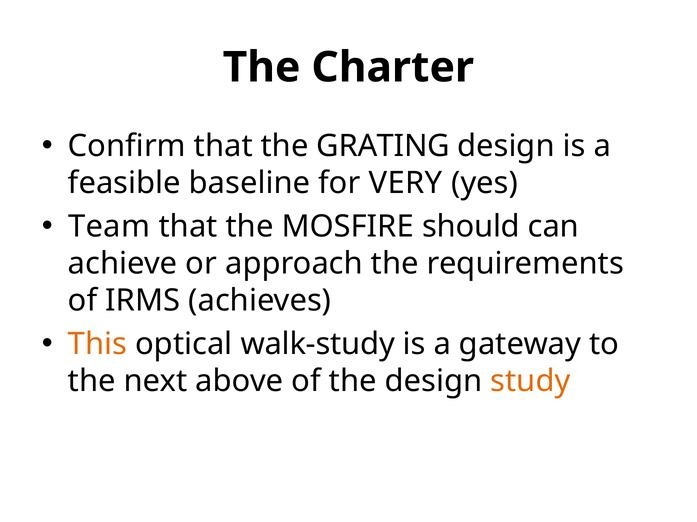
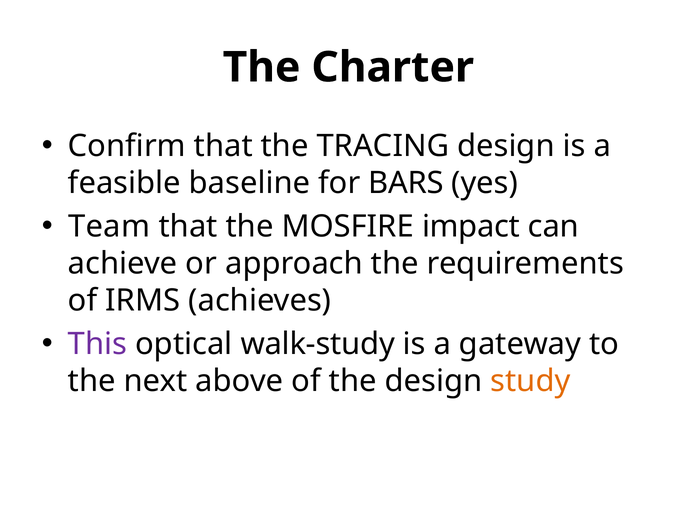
GRATING: GRATING -> TRACING
VERY: VERY -> BARS
should: should -> impact
This colour: orange -> purple
